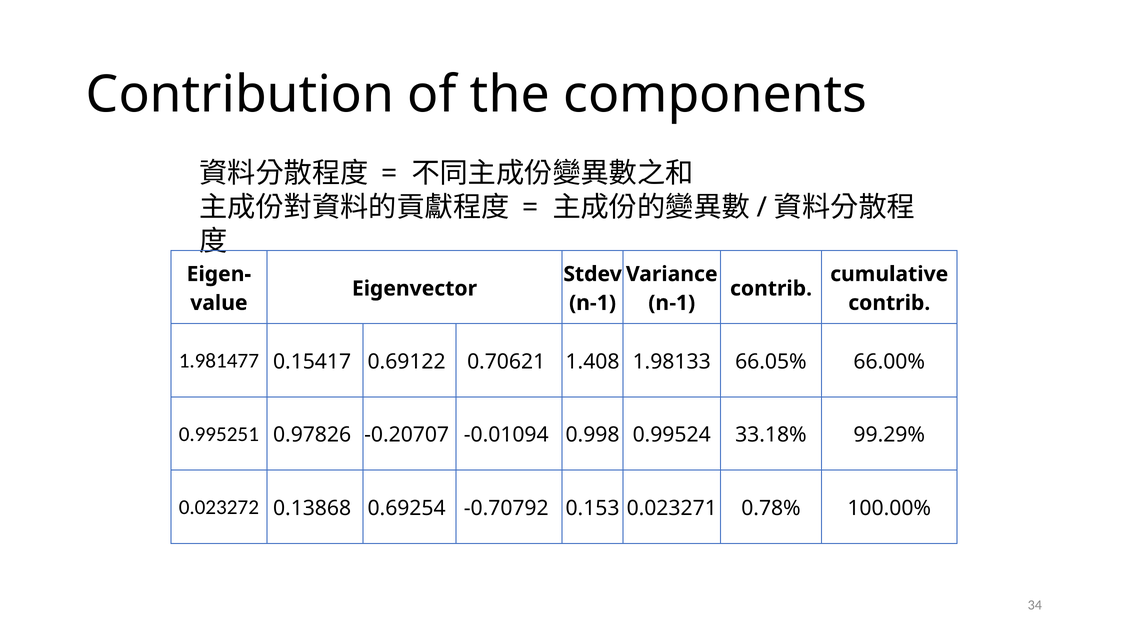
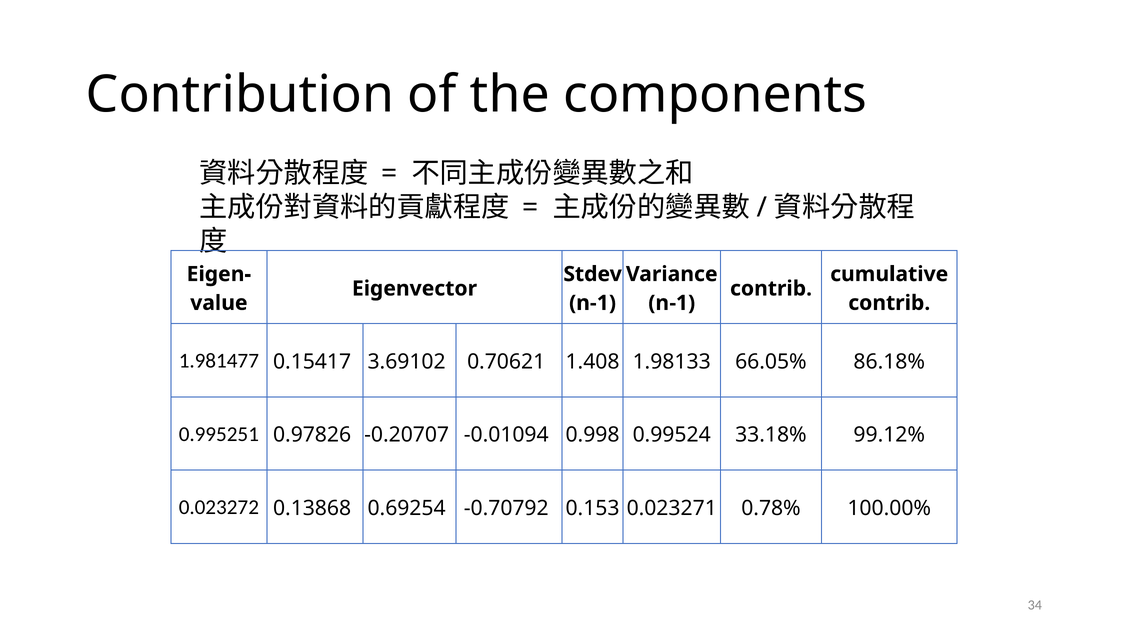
0.69122: 0.69122 -> 3.69102
66.00%: 66.00% -> 86.18%
99.29%: 99.29% -> 99.12%
